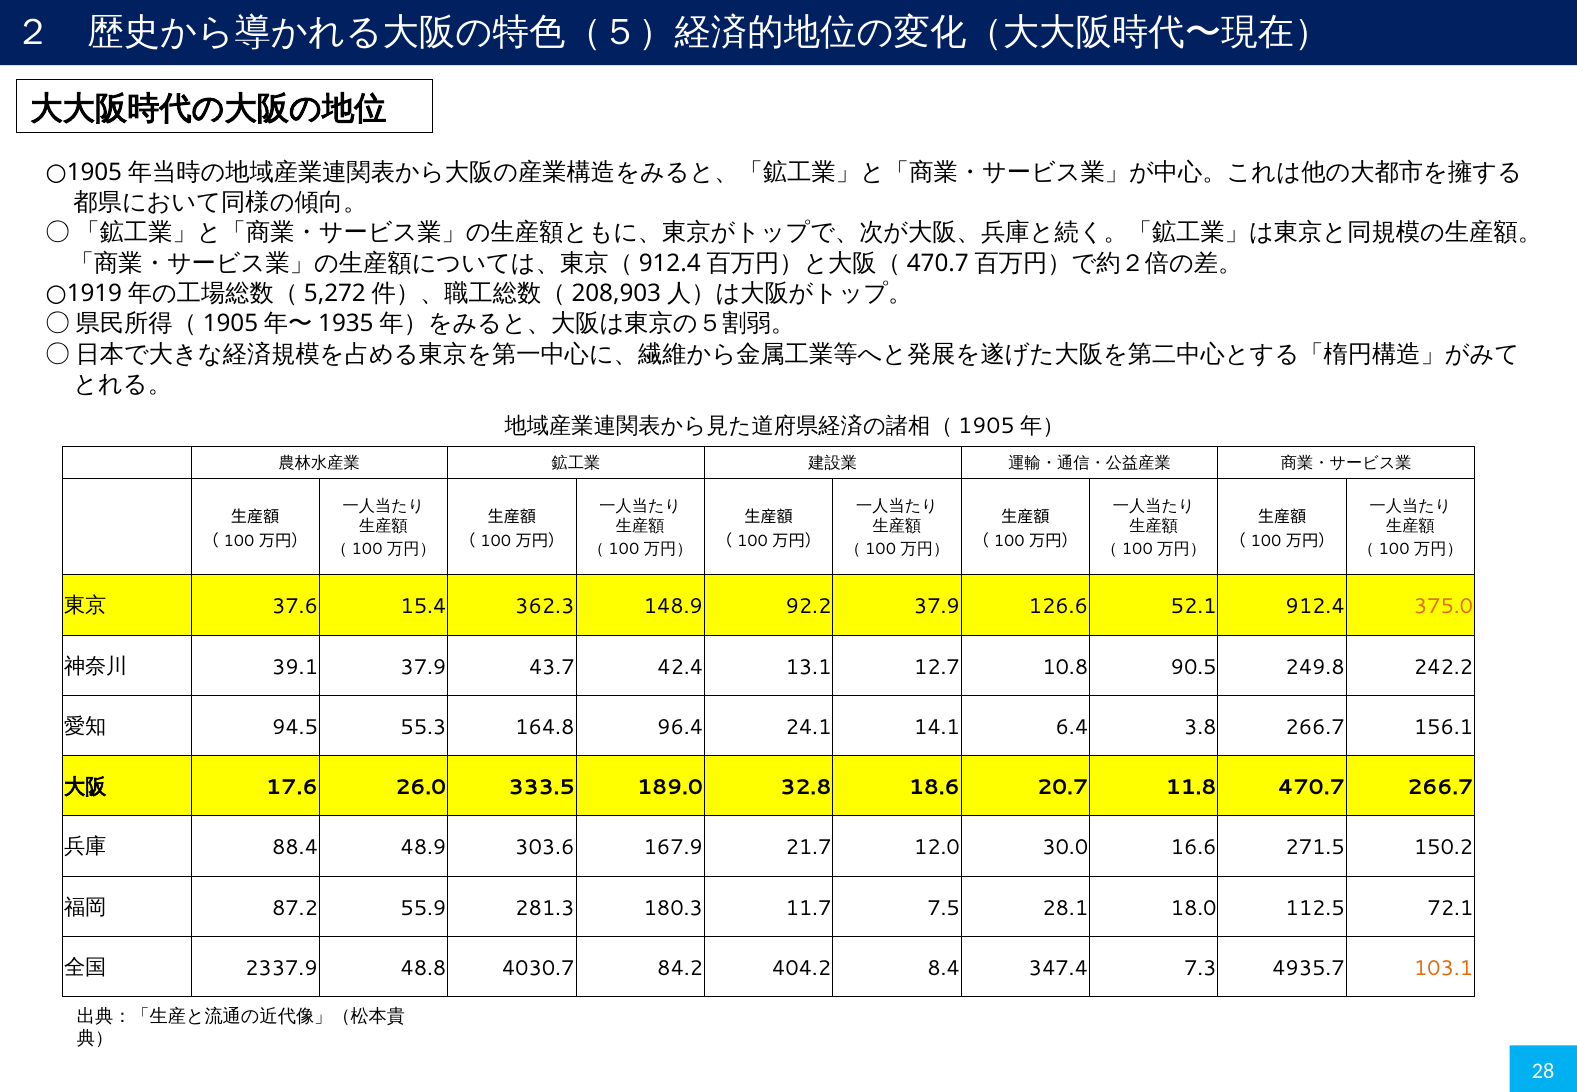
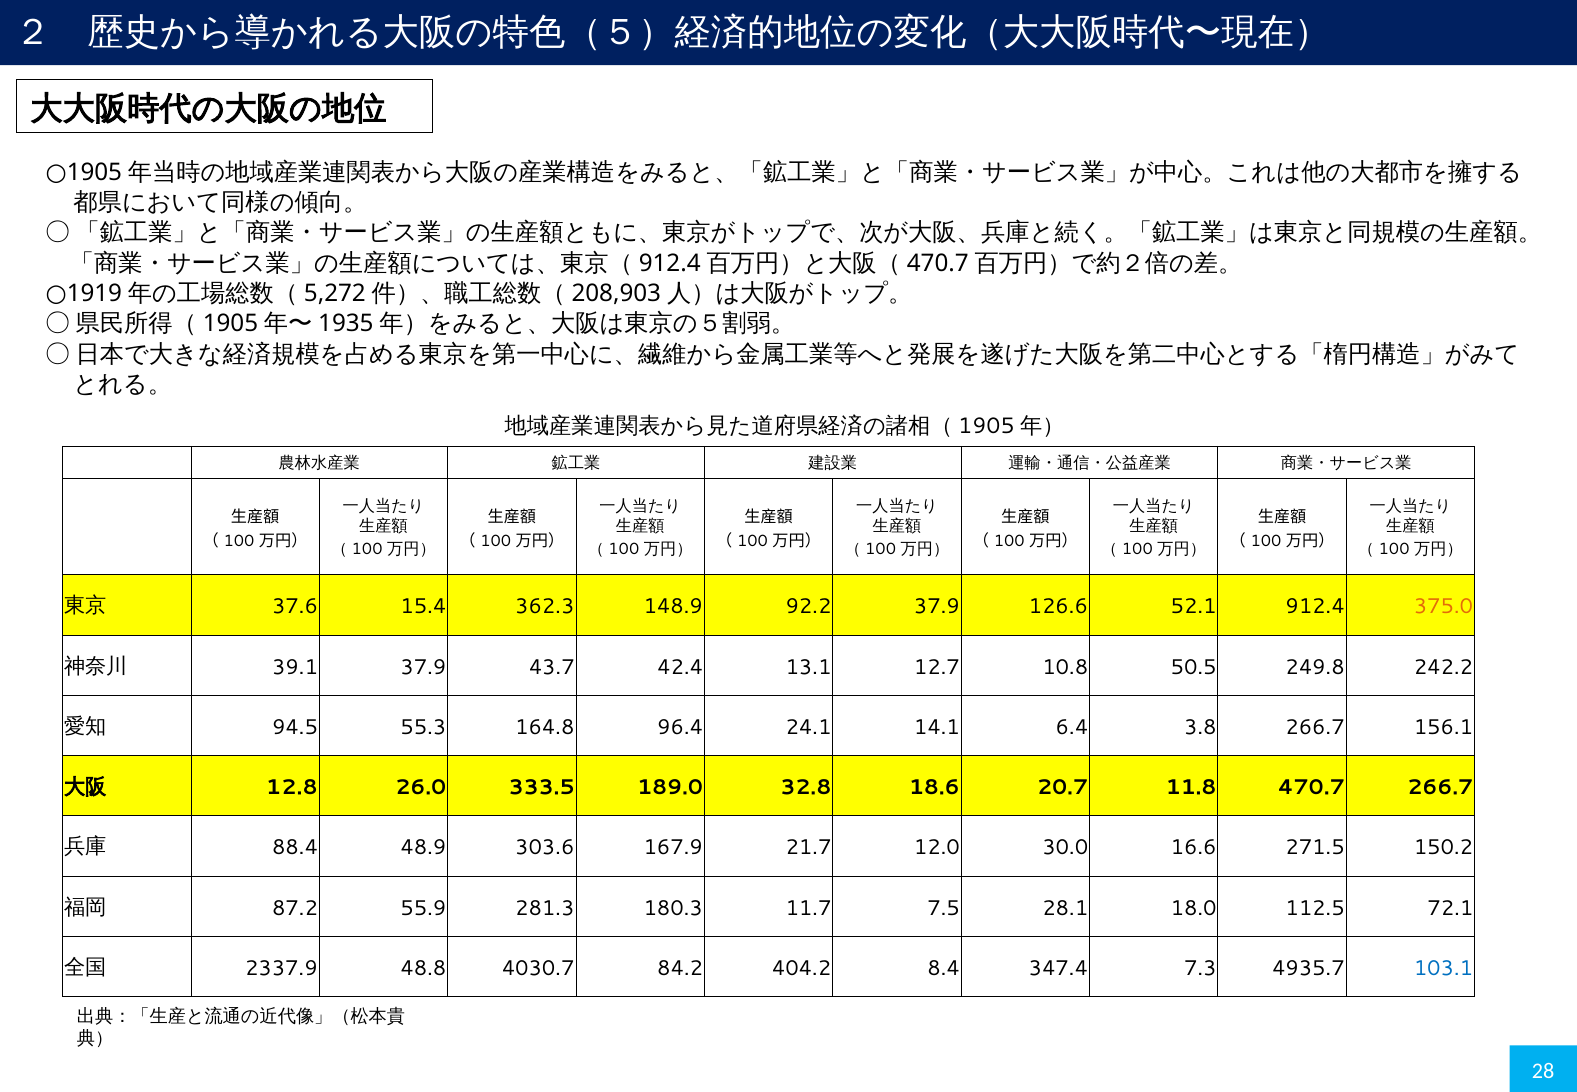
90.5: 90.5 -> 50.5
17.6: 17.6 -> 12.8
103.1 colour: orange -> blue
